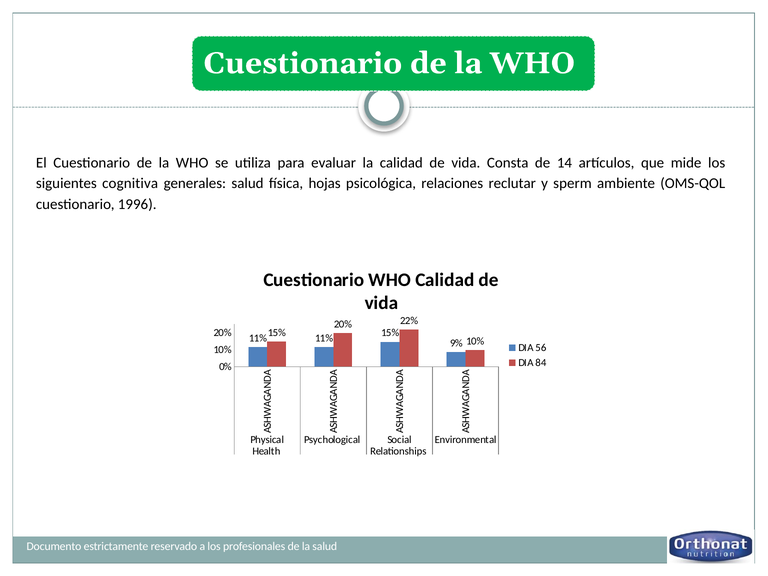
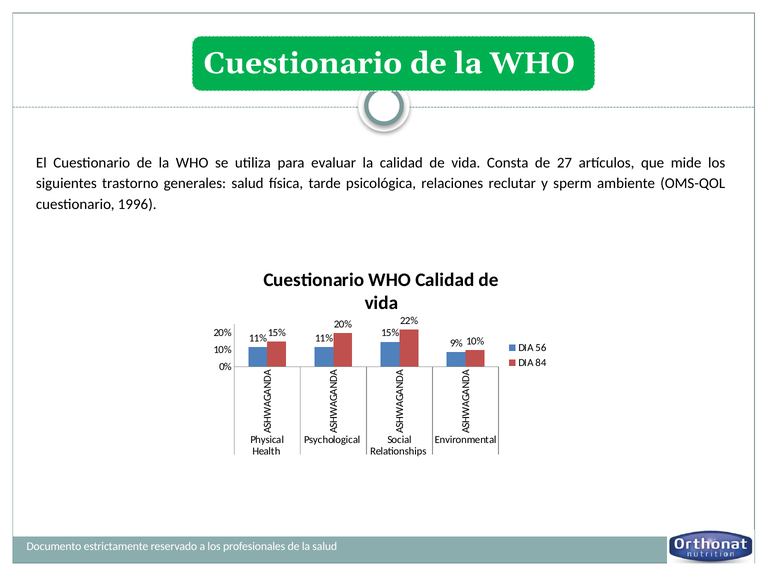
14: 14 -> 27
cognitiva: cognitiva -> trastorno
hojas: hojas -> tarde
